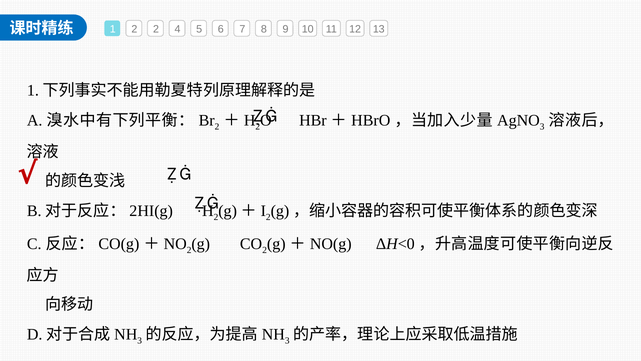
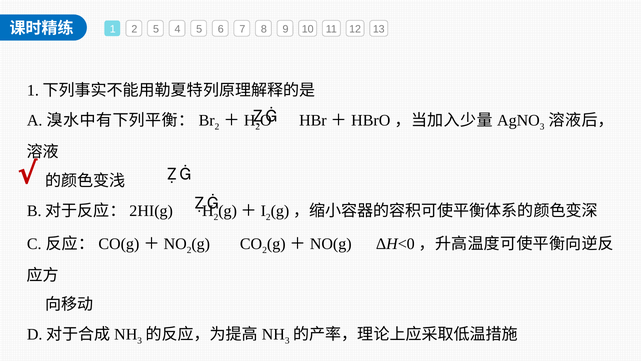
2 2: 2 -> 5
